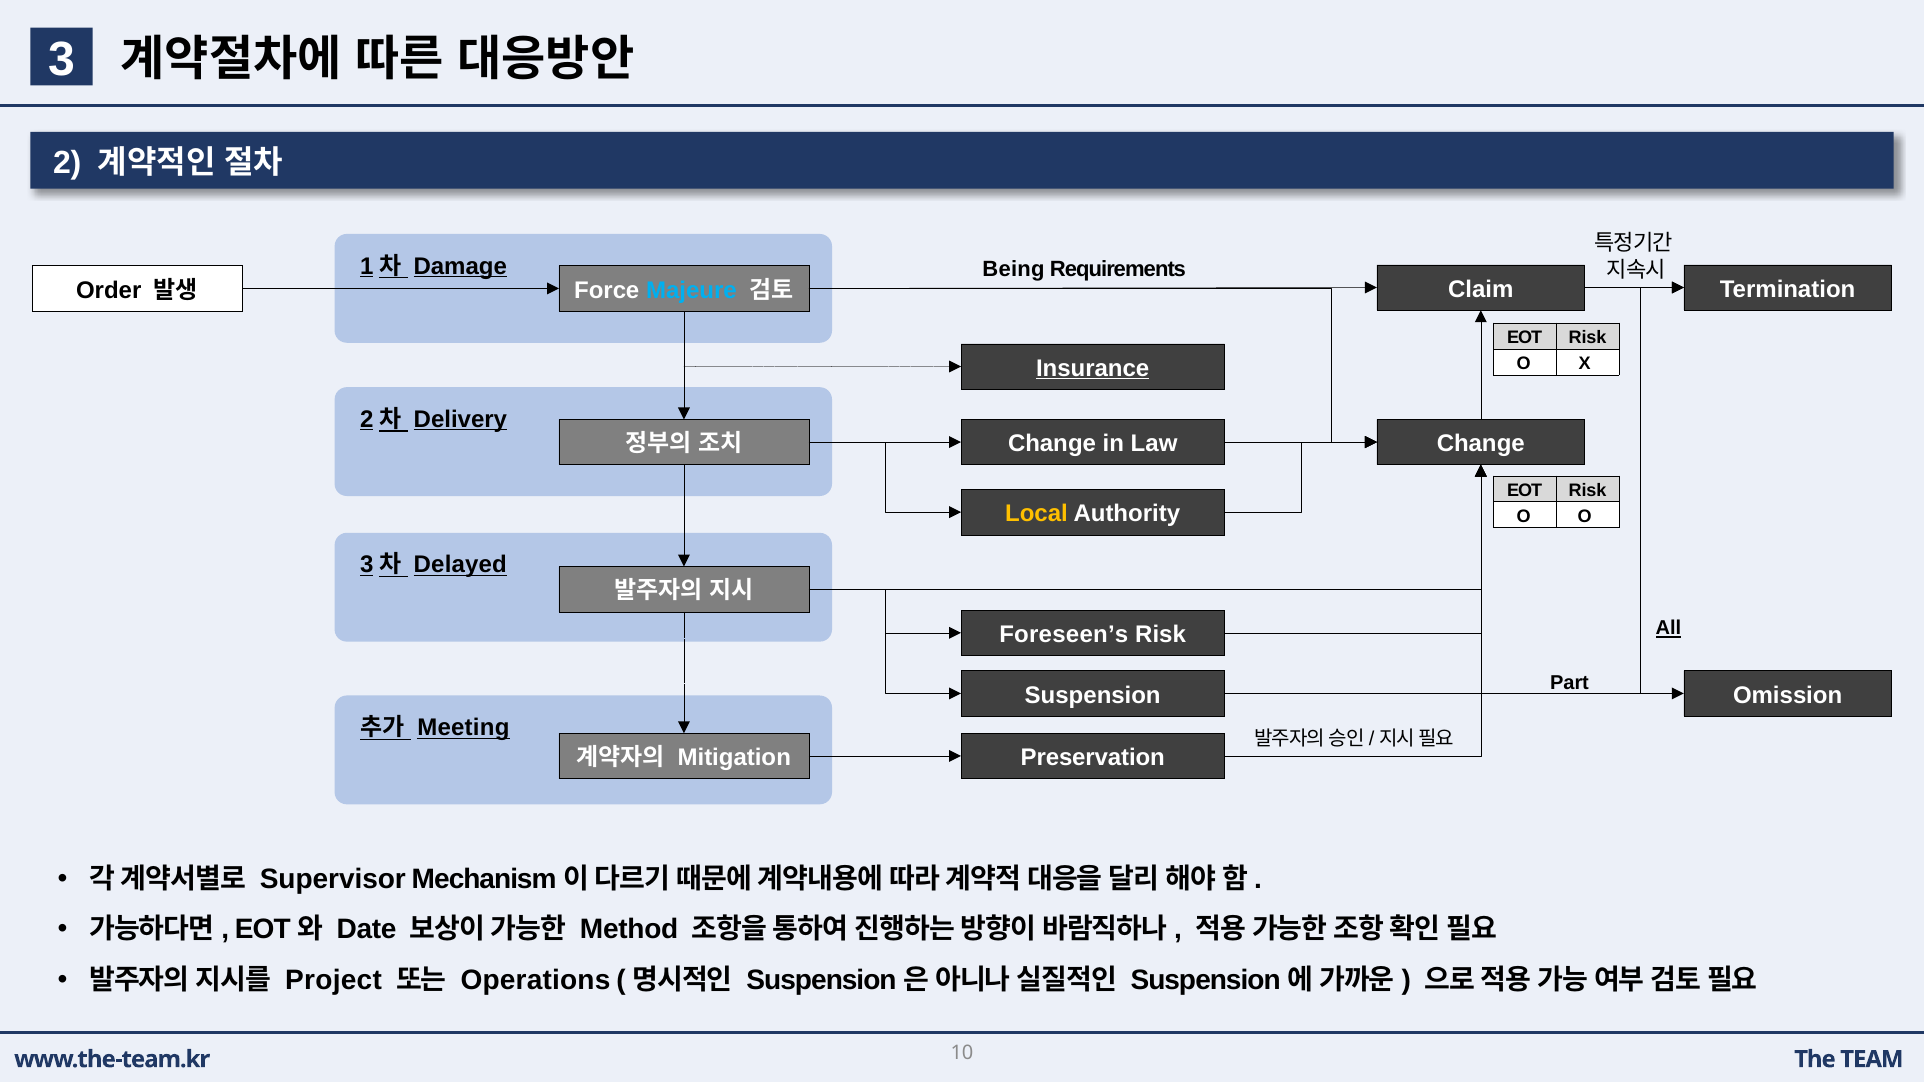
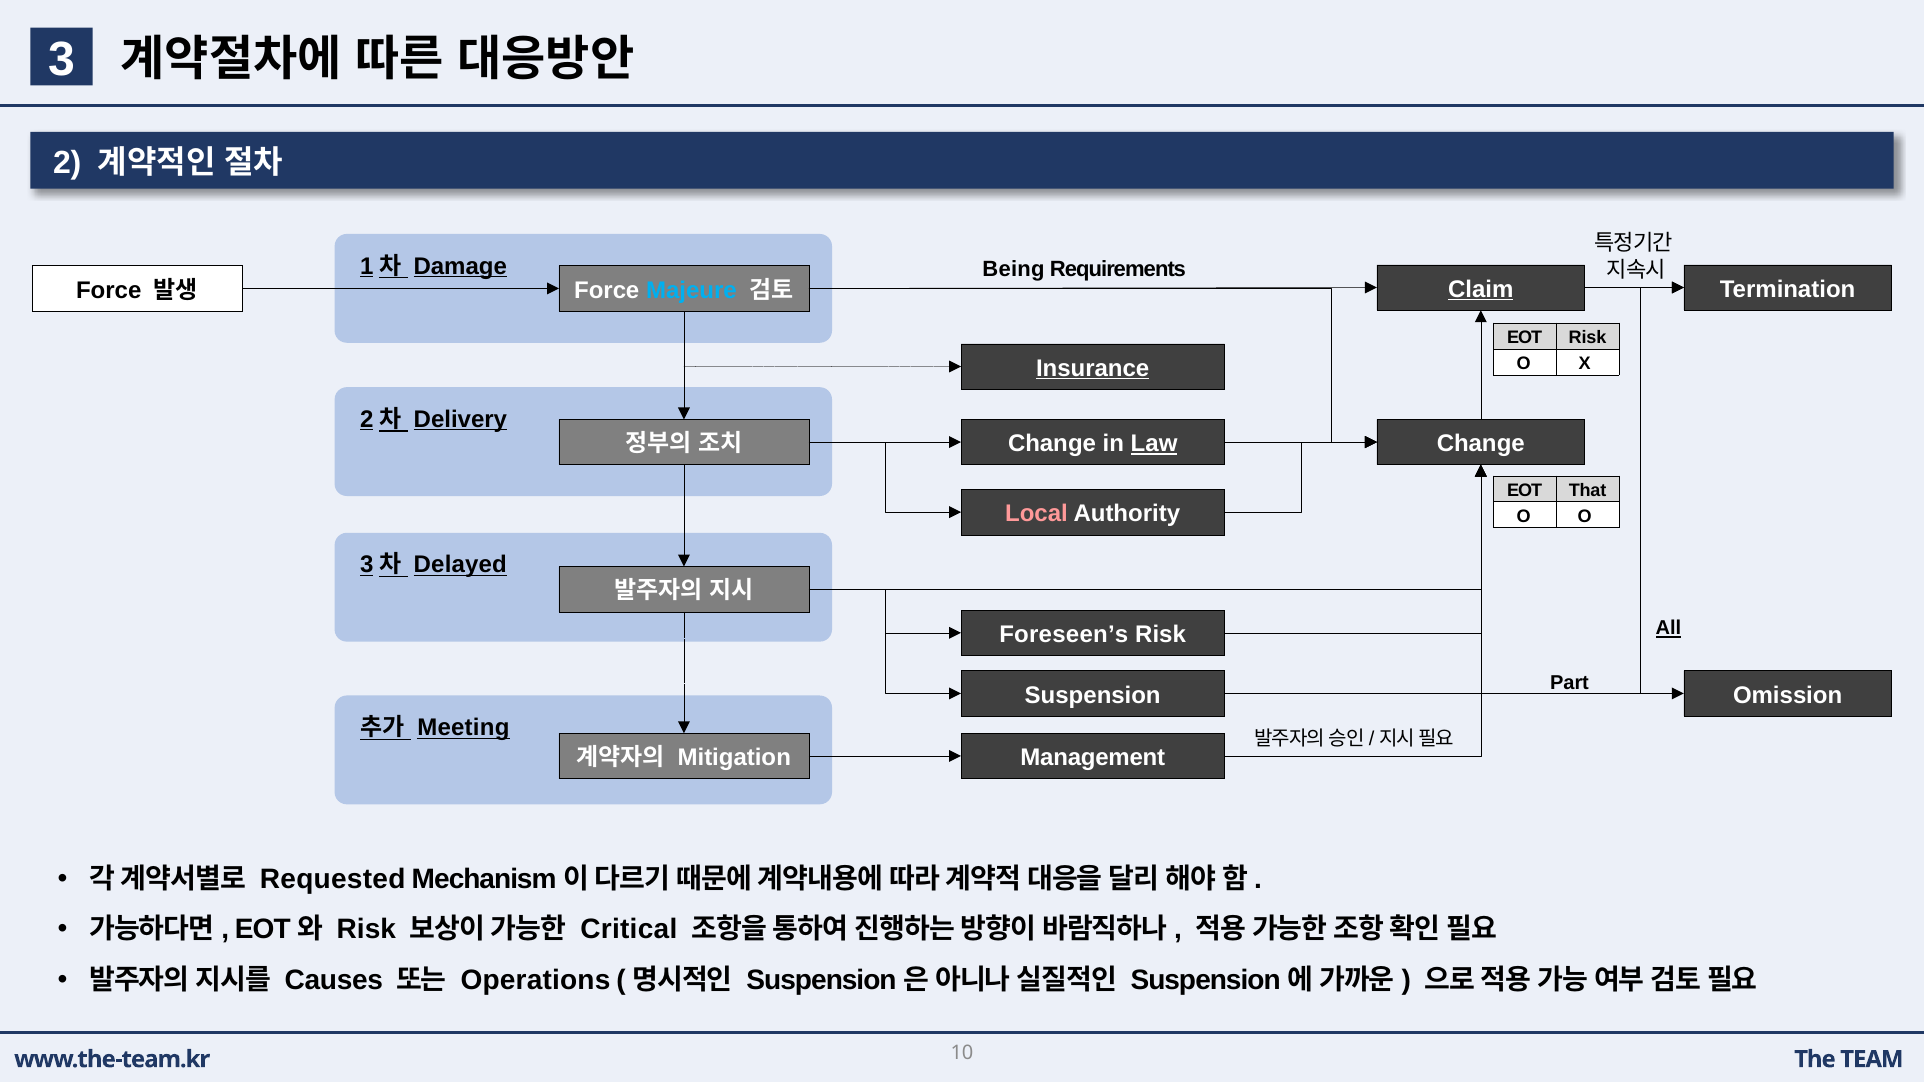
Order at (109, 290): Order -> Force
Claim underline: none -> present
Law underline: none -> present
Risk at (1588, 491): Risk -> That
Local colour: yellow -> pink
Preservation: Preservation -> Management
Supervisor: Supervisor -> Requested
Date at (367, 930): Date -> Risk
Method: Method -> Critical
Project: Project -> Causes
